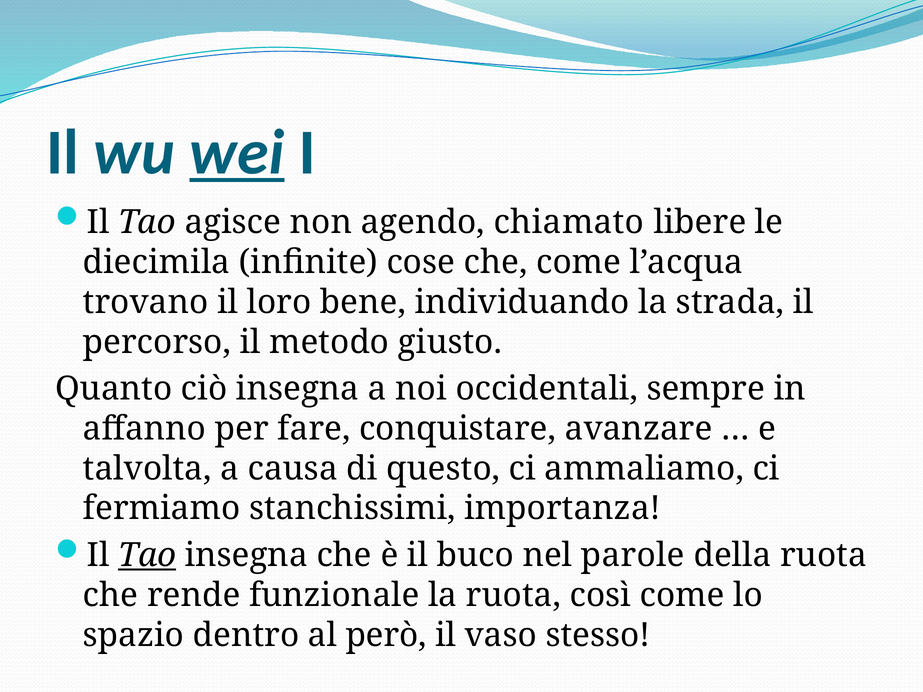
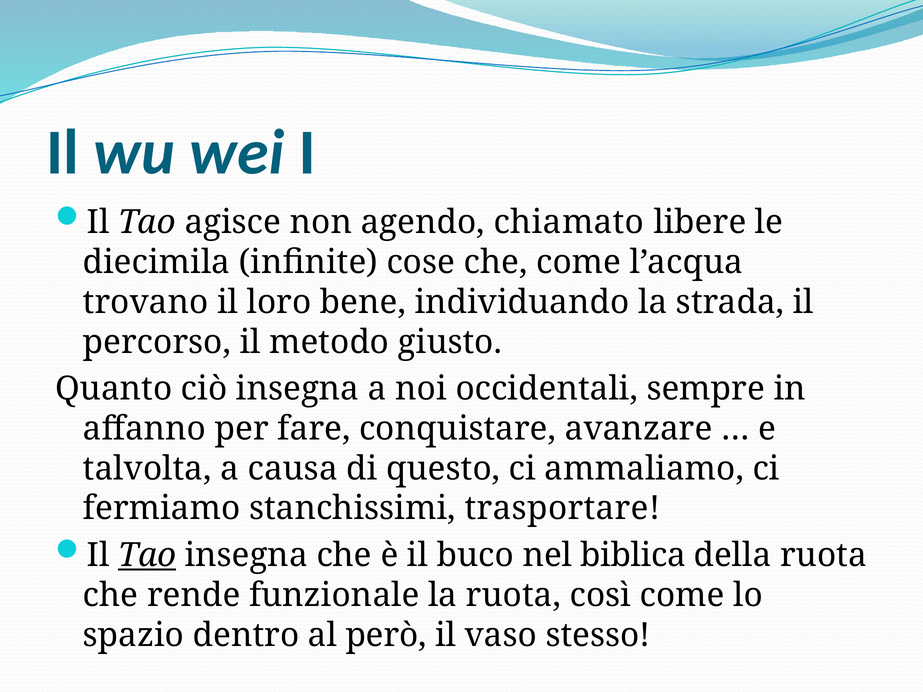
wei underline: present -> none
importanza: importanza -> trasportare
parole: parole -> biblica
